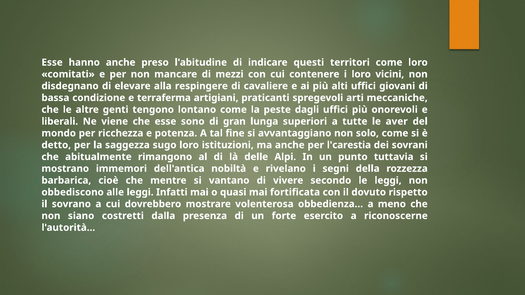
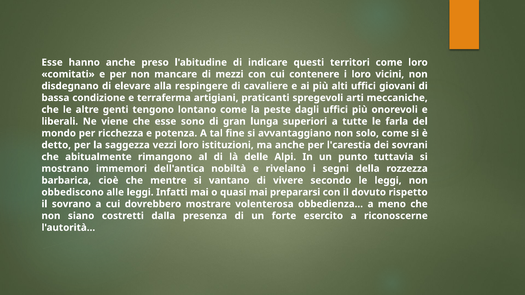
aver: aver -> farla
sugo: sugo -> vezzi
fortificata: fortificata -> prepararsi
